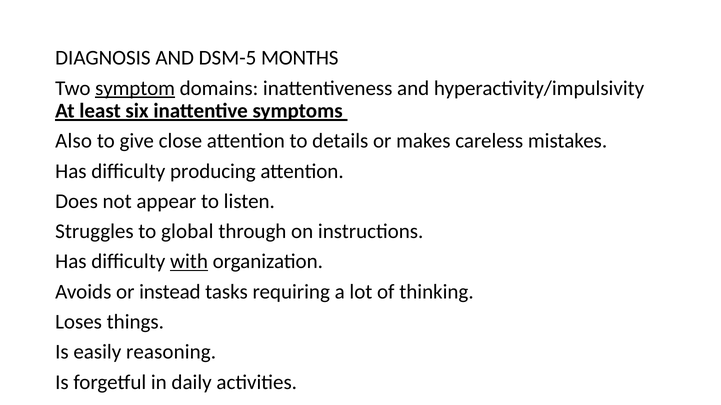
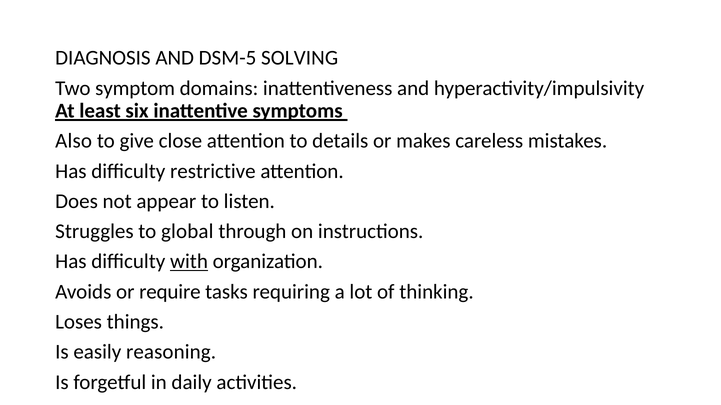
MONTHS: MONTHS -> SOLVING
symptom underline: present -> none
producing: producing -> restrictive
instead: instead -> require
